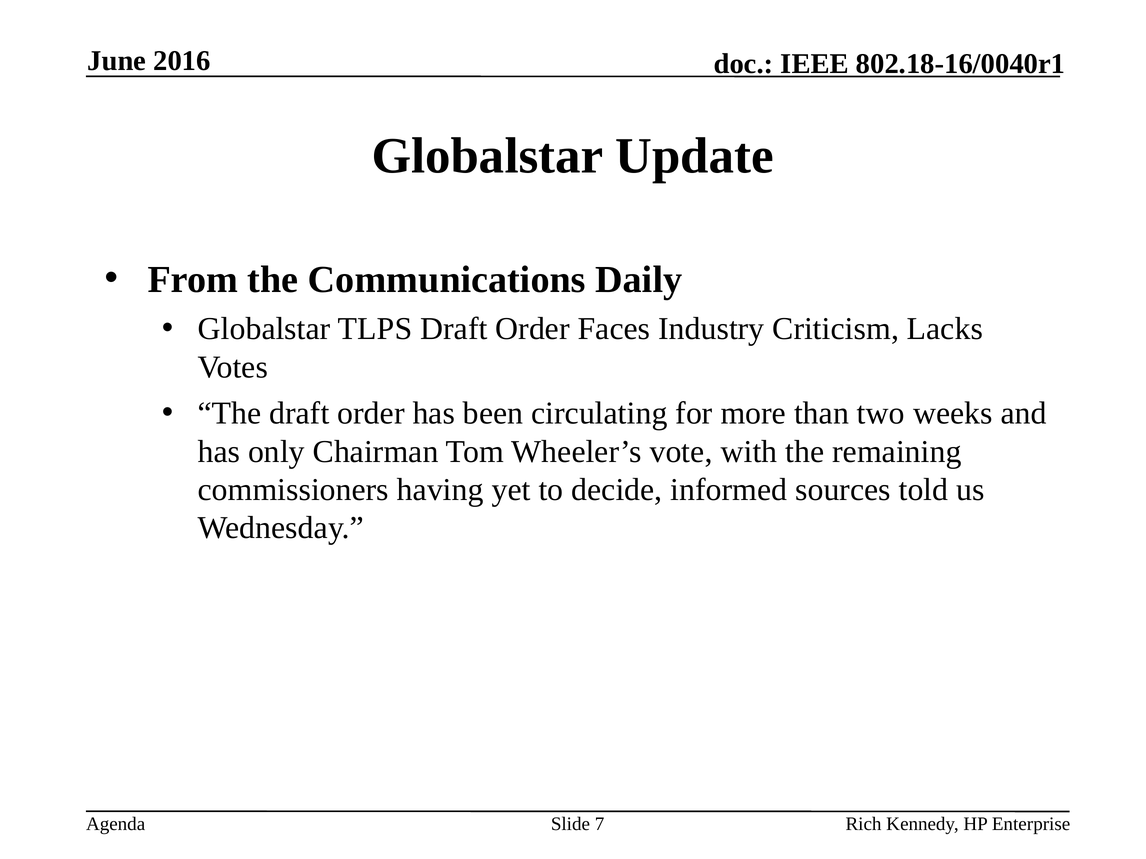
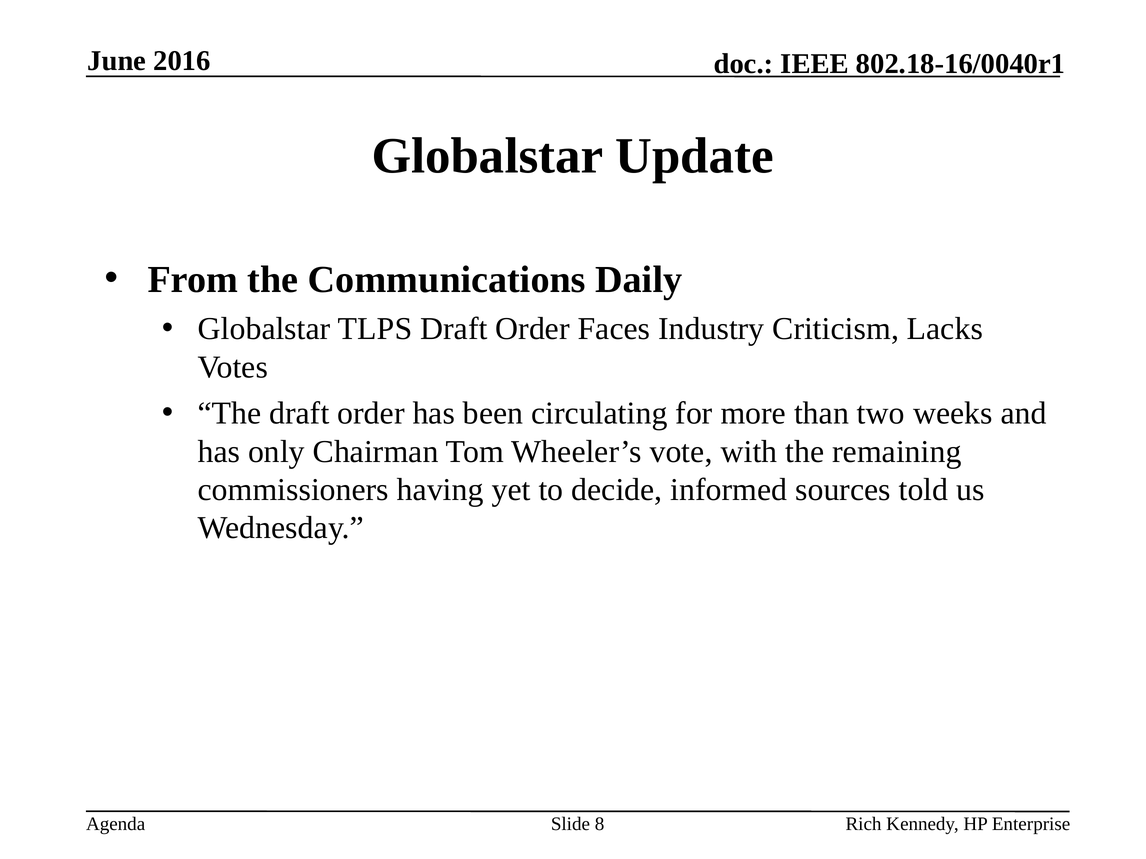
7: 7 -> 8
